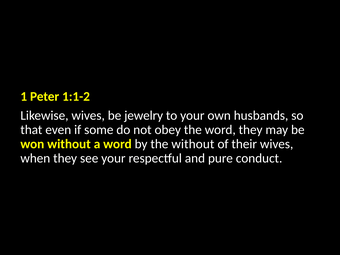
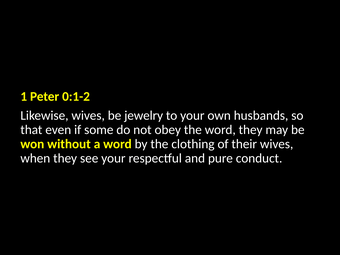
1:1-2: 1:1-2 -> 0:1-2
the without: without -> clothing
